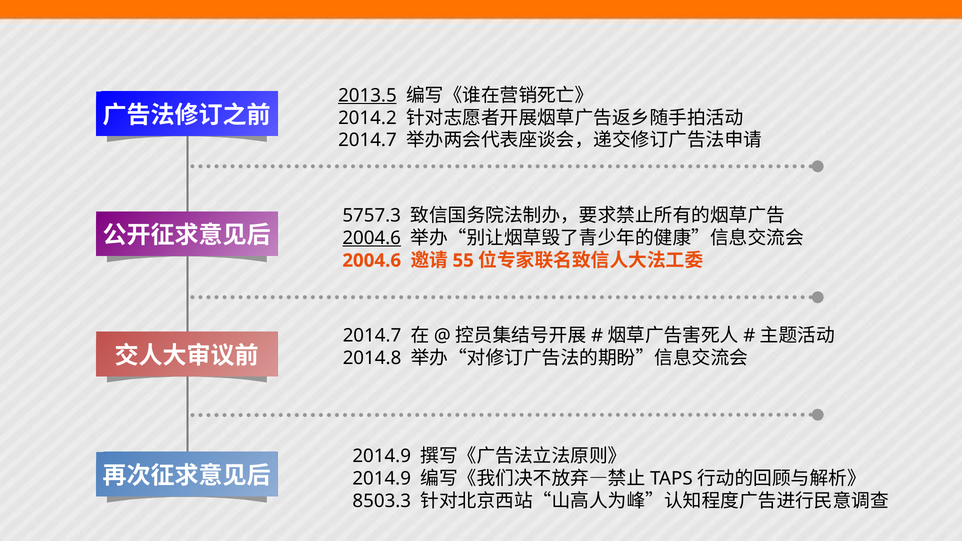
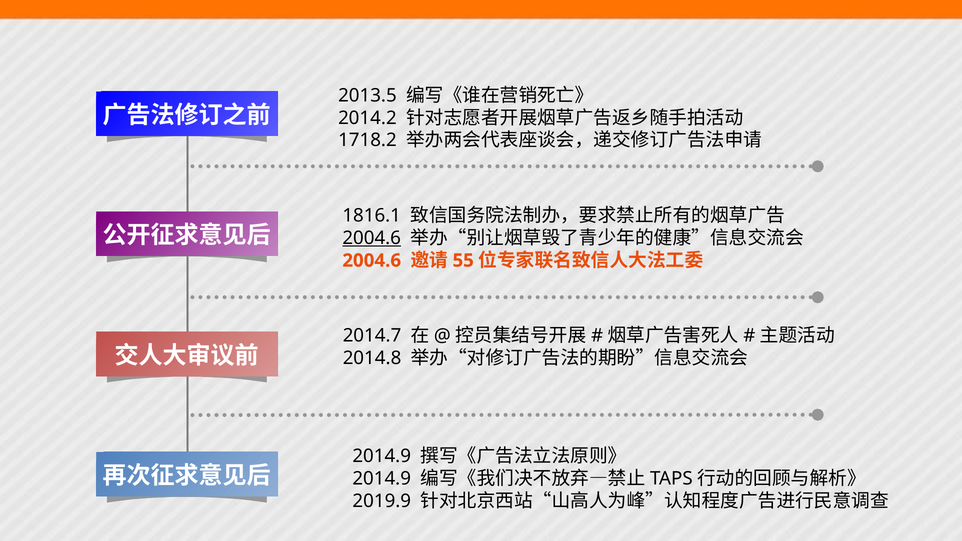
2013.5 underline: present -> none
2014.7 at (367, 140): 2014.7 -> 1718.2
5757.3: 5757.3 -> 1816.1
8503.3: 8503.3 -> 2019.9
